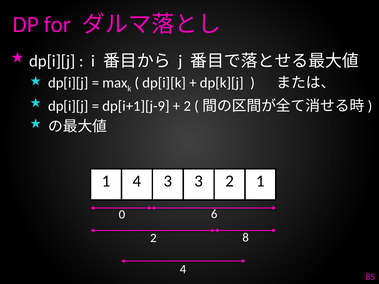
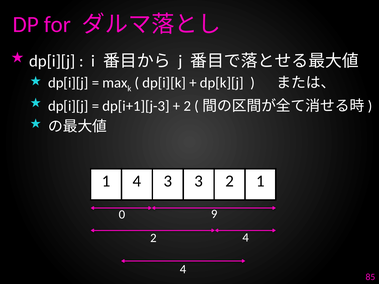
dp[i+1][j-9: dp[i+1][j-9 -> dp[i+1][j-3
6: 6 -> 9
2 8: 8 -> 4
